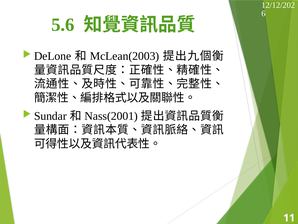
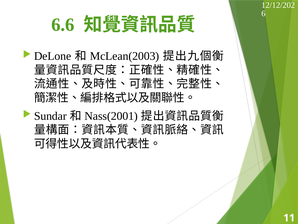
5.6: 5.6 -> 6.6
